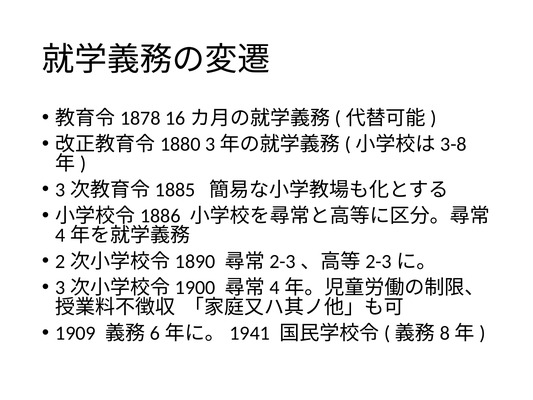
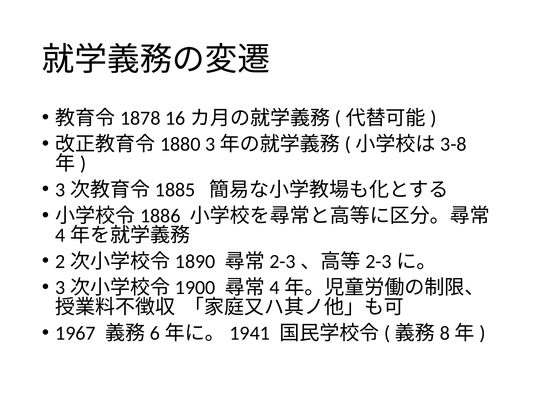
1909: 1909 -> 1967
